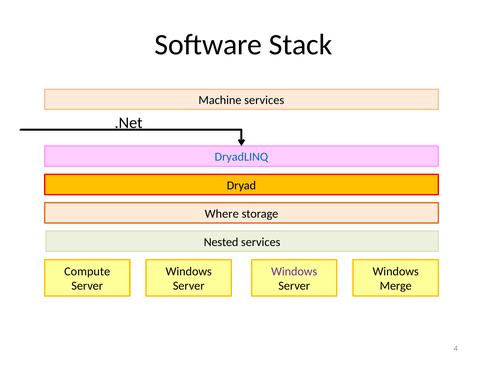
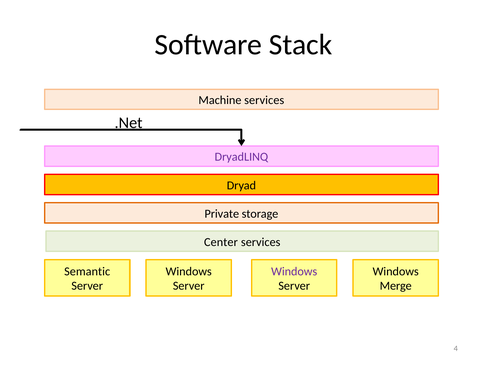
DryadLINQ colour: blue -> purple
Where: Where -> Private
Nested: Nested -> Center
Compute: Compute -> Semantic
